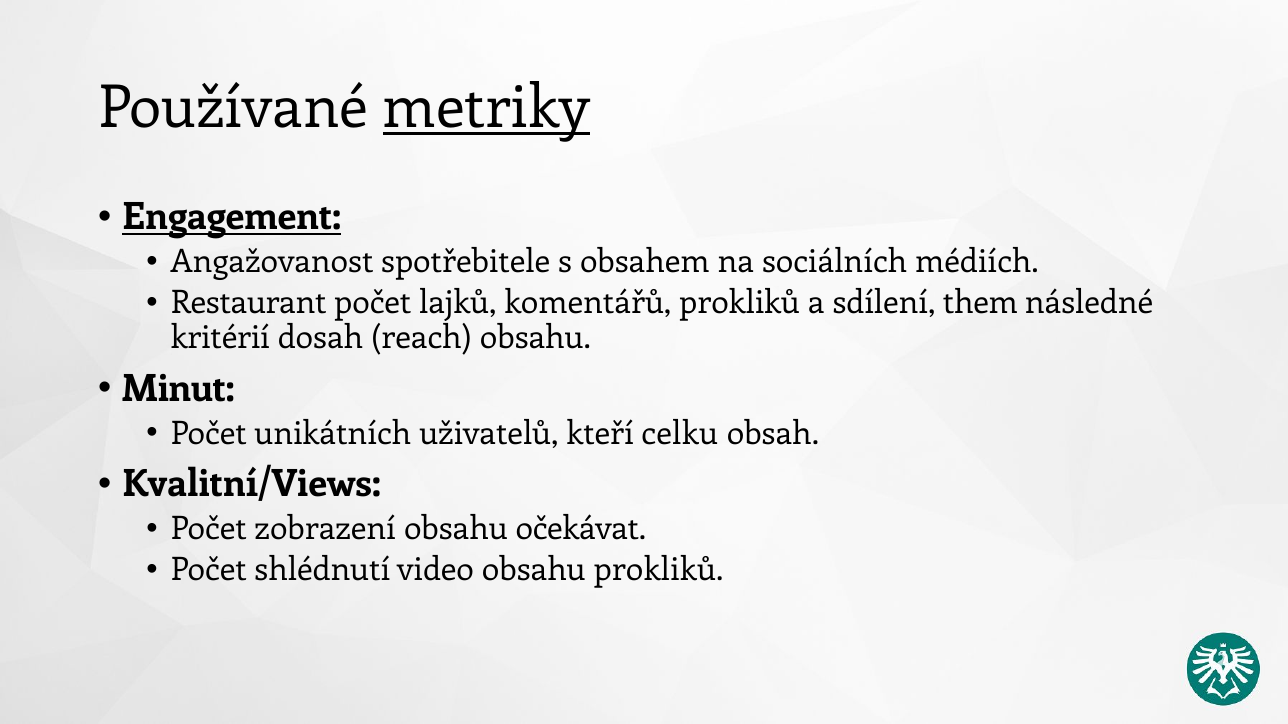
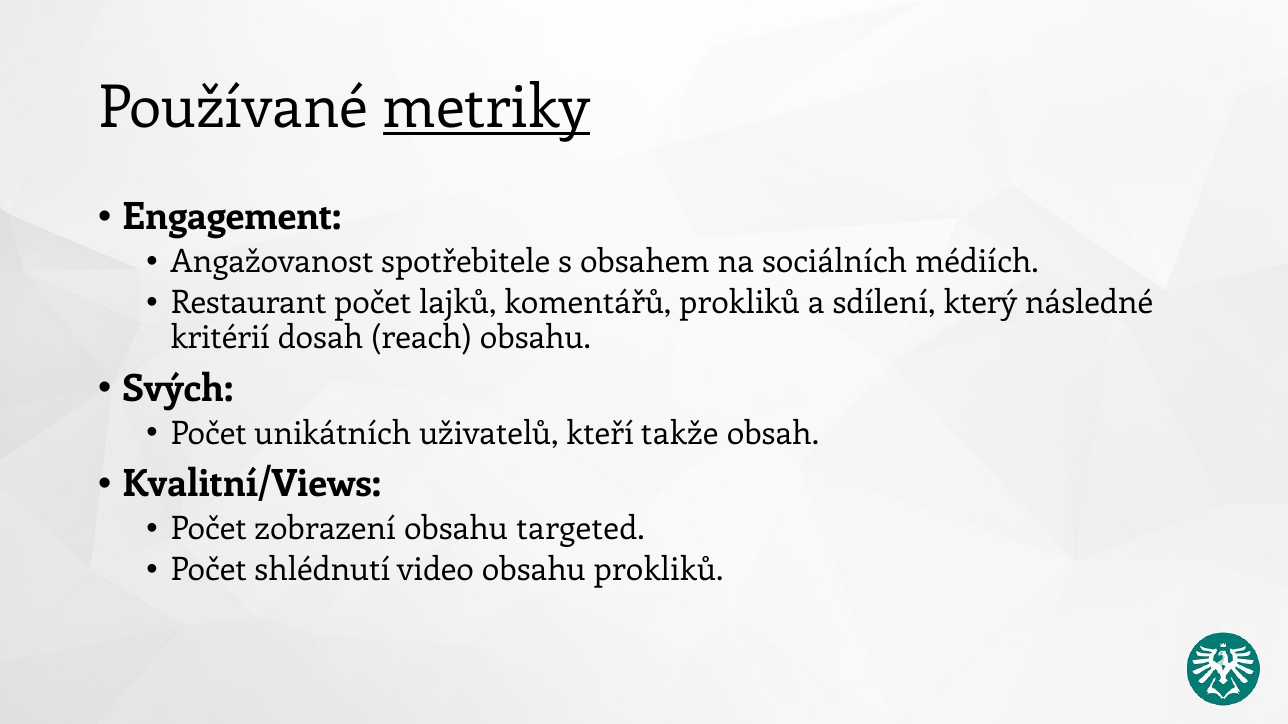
Engagement underline: present -> none
them: them -> který
Minut: Minut -> Svých
celku: celku -> takže
očekávat: očekávat -> targeted
